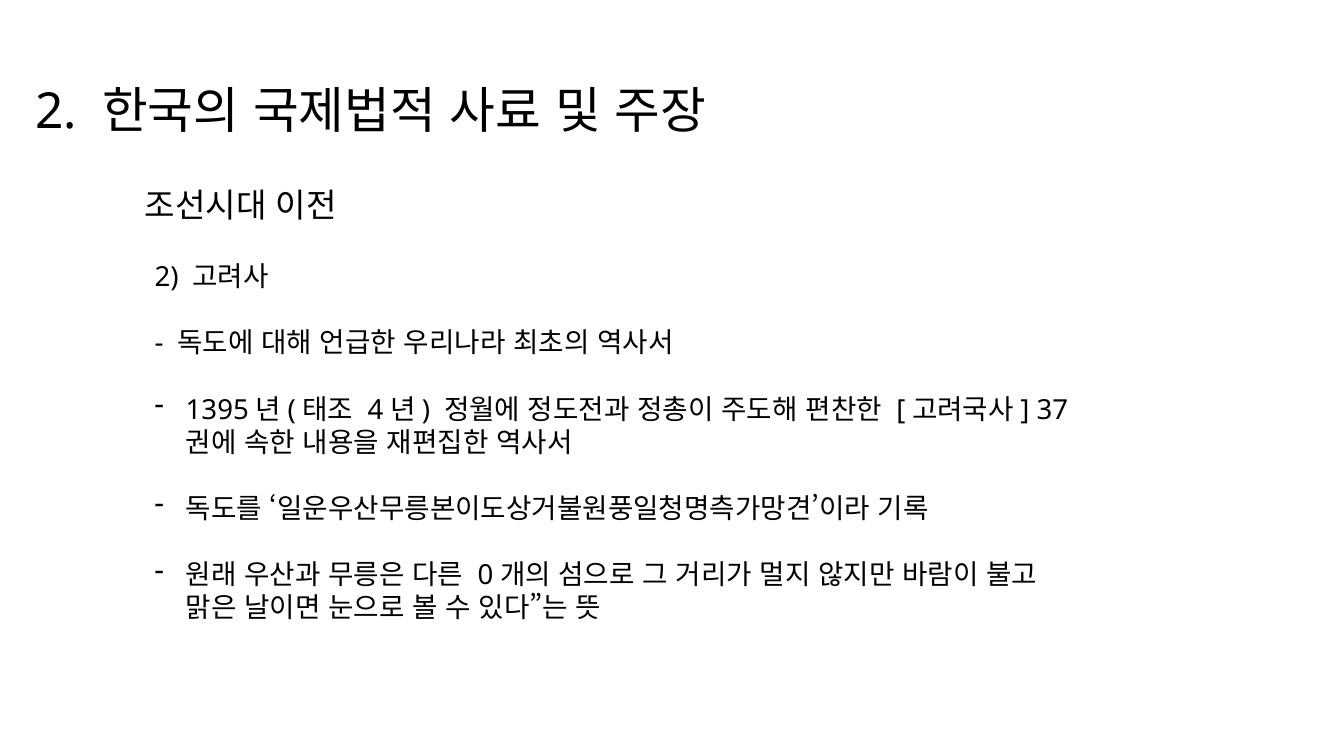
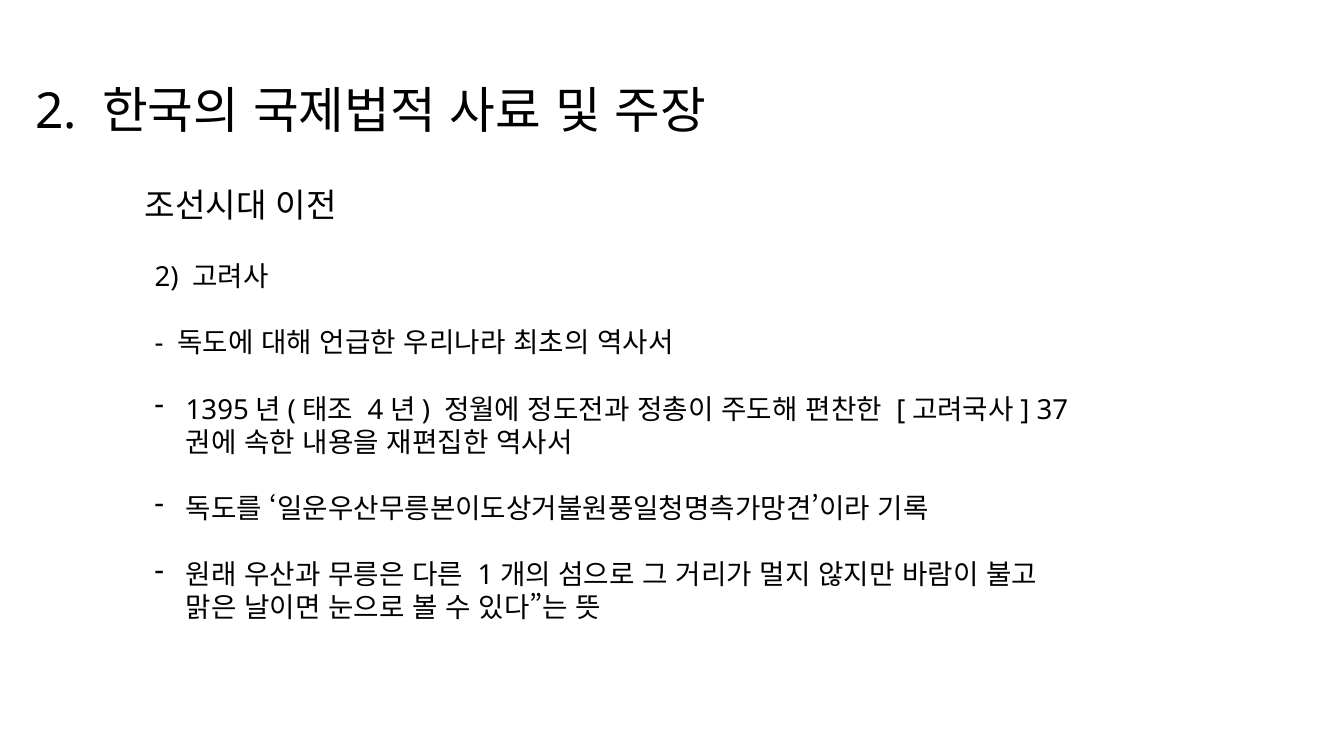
0: 0 -> 1
